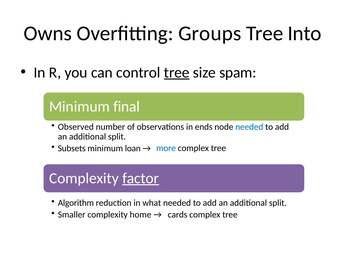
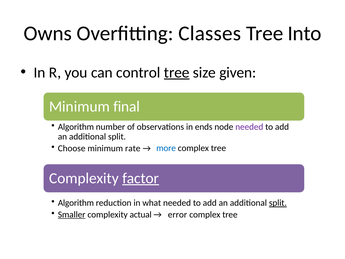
Groups: Groups -> Classes
spam: spam -> given
Observed at (76, 127): Observed -> Algorithm
needed at (249, 127) colour: blue -> purple
Subsets: Subsets -> Choose
loan: loan -> rate
split at (278, 203) underline: none -> present
Smaller underline: none -> present
home: home -> actual
cards: cards -> error
